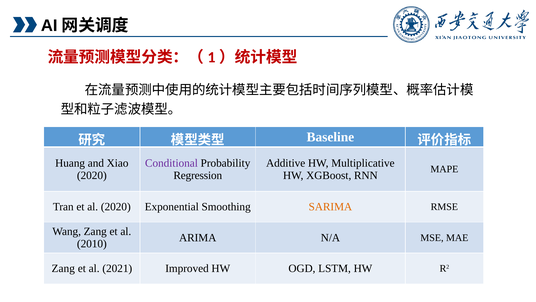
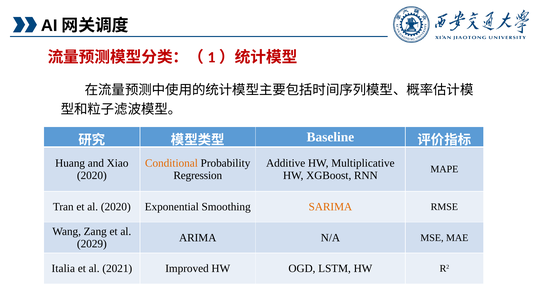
Conditional colour: purple -> orange
2010: 2010 -> 2029
Zang at (63, 268): Zang -> Italia
